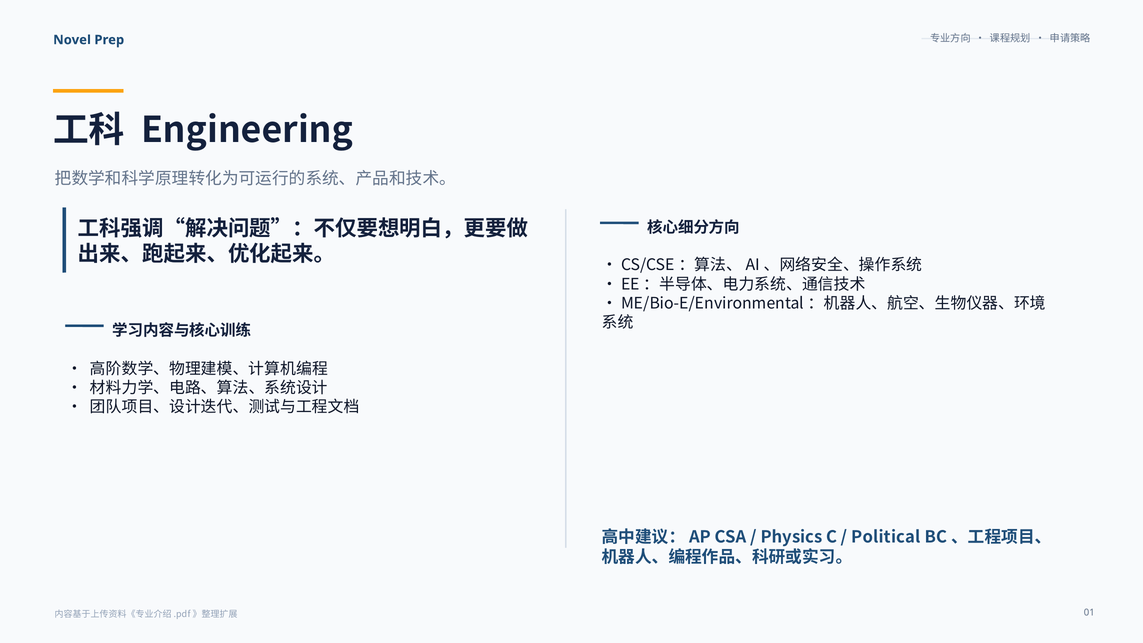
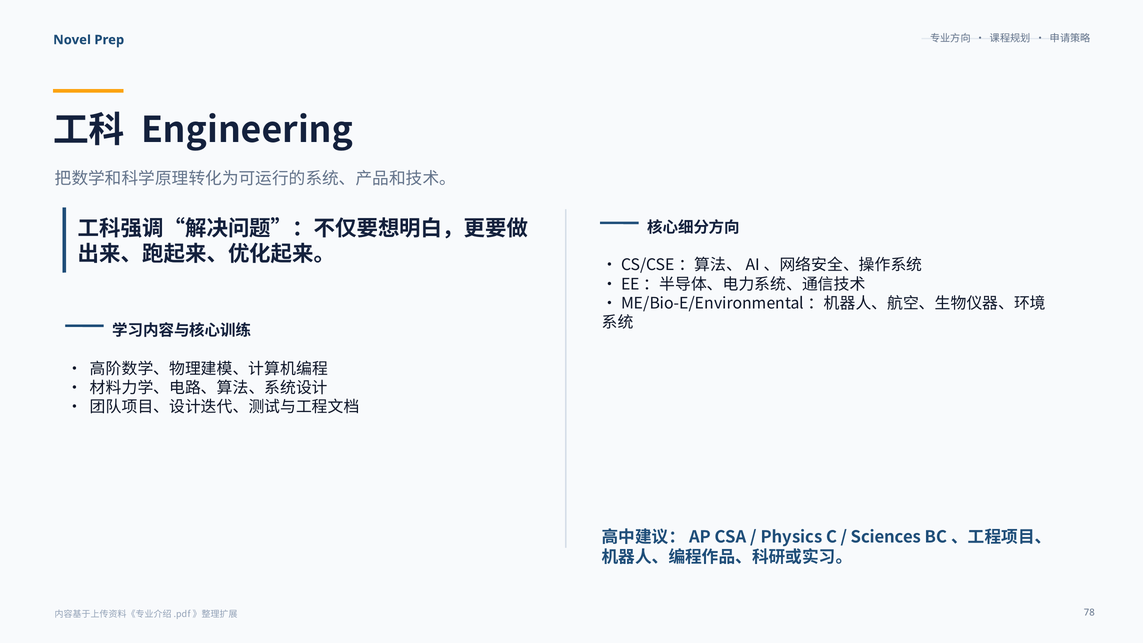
Political: Political -> Sciences
01: 01 -> 78
